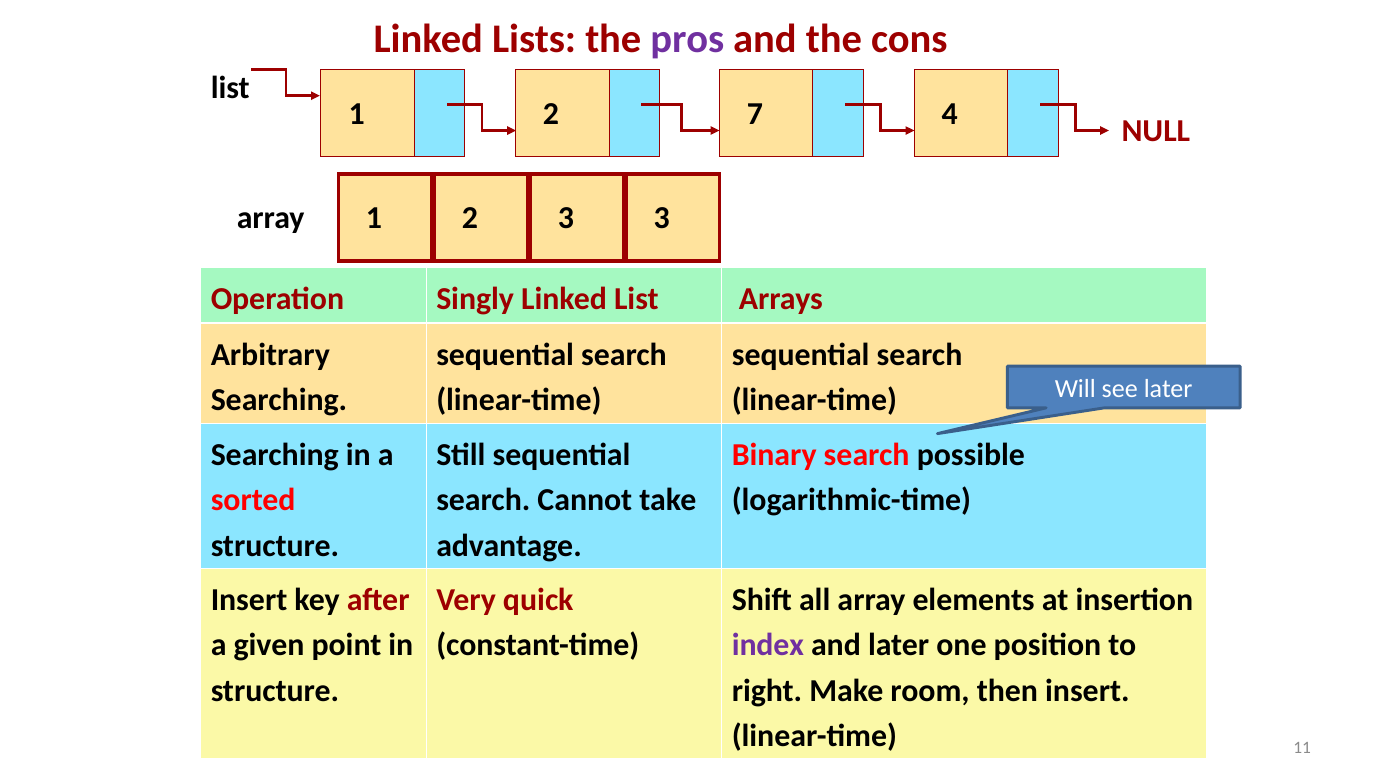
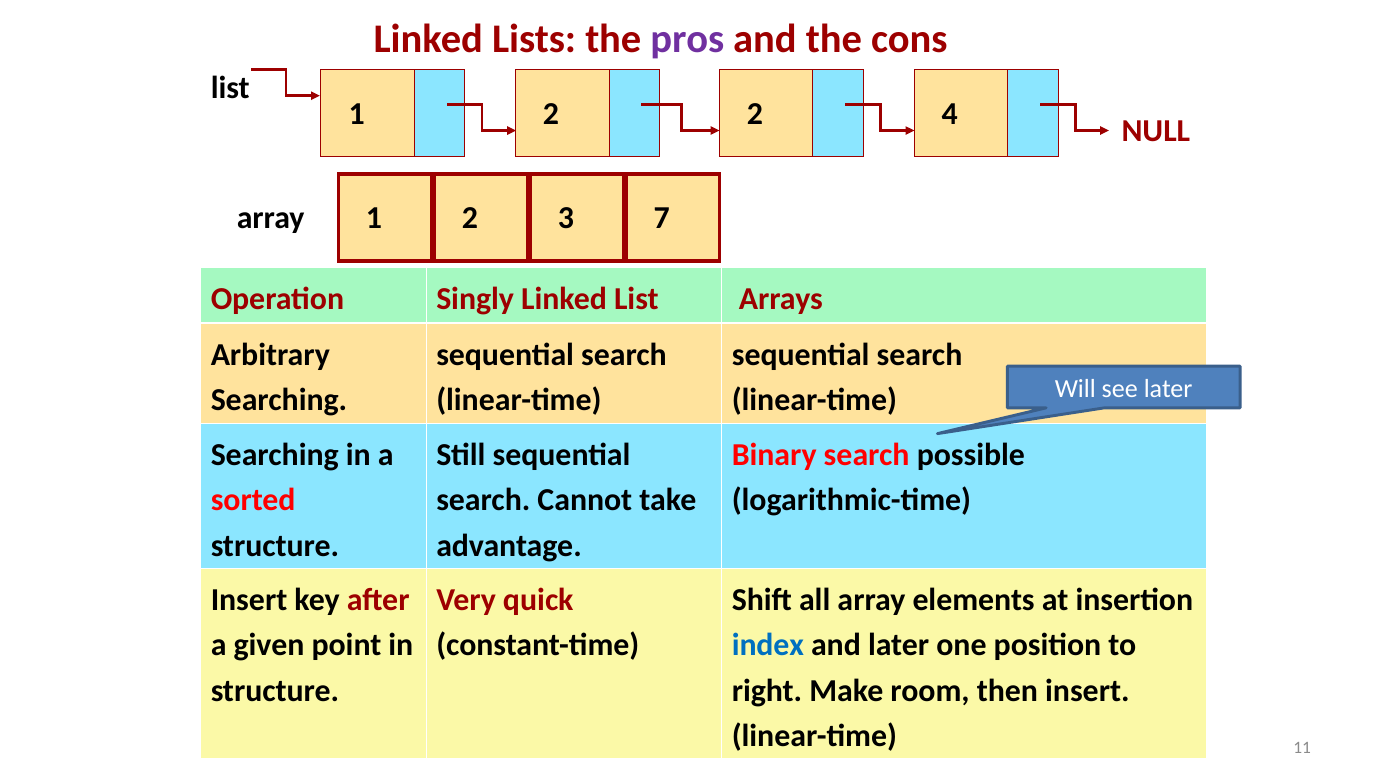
2 7: 7 -> 2
3 3: 3 -> 7
index colour: purple -> blue
